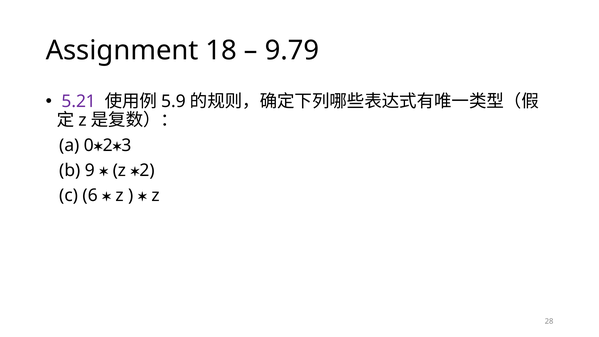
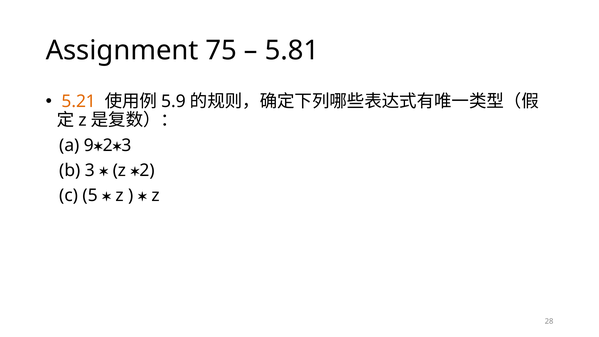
18: 18 -> 75
9.79: 9.79 -> 5.81
5.21 colour: purple -> orange
0: 0 -> 9
b 9: 9 -> 3
6: 6 -> 5
